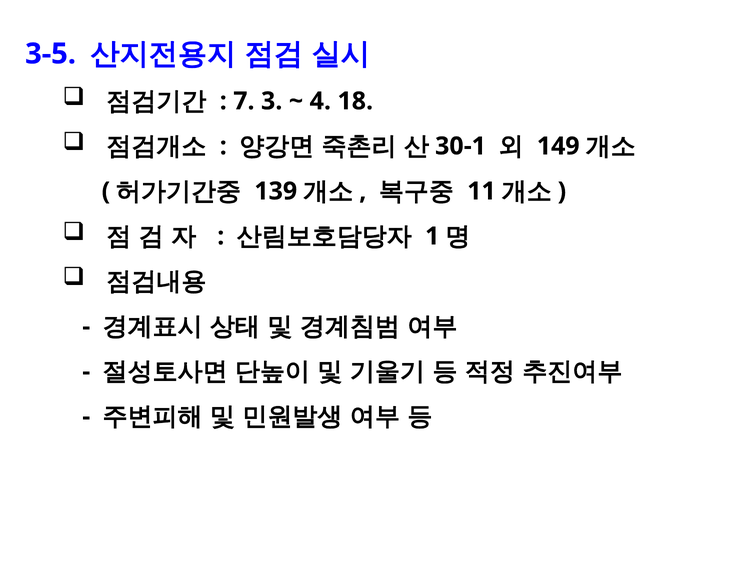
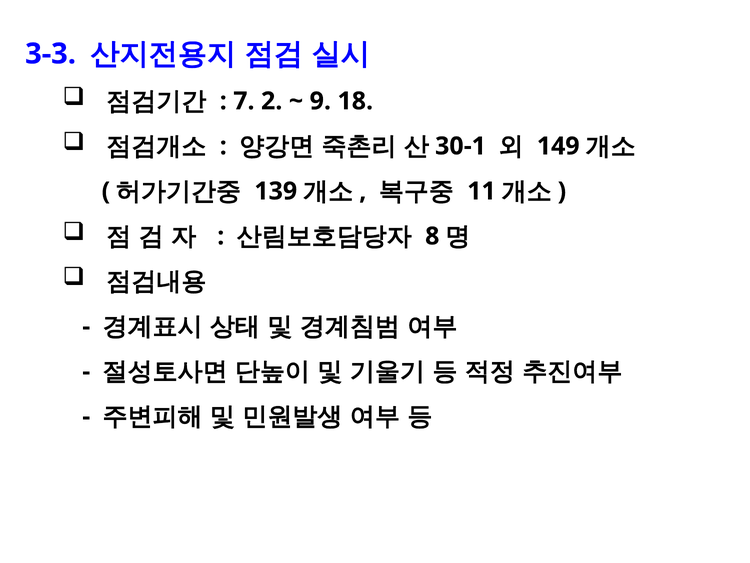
3-5: 3-5 -> 3-3
3: 3 -> 2
4: 4 -> 9
1: 1 -> 8
